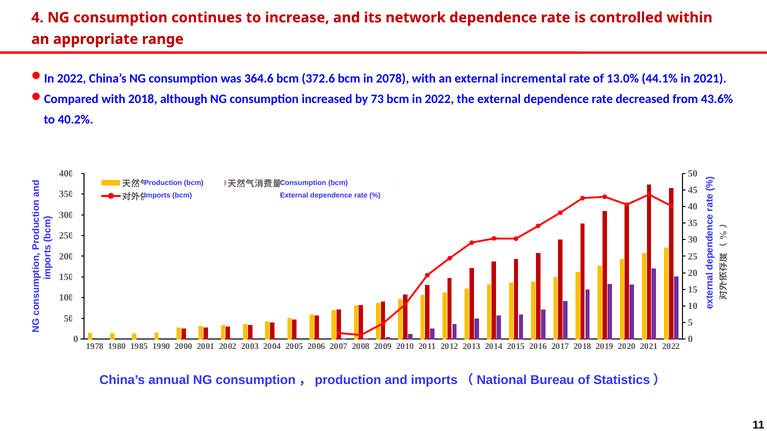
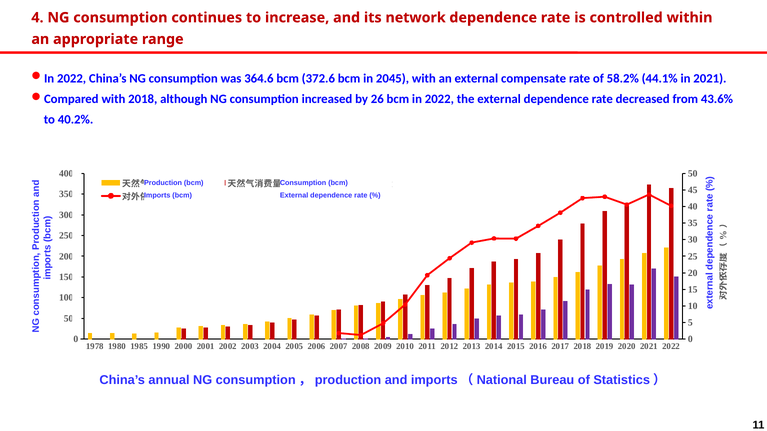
2078: 2078 -> 2045
incremental: incremental -> compensate
13.0%: 13.0% -> 58.2%
73: 73 -> 26
